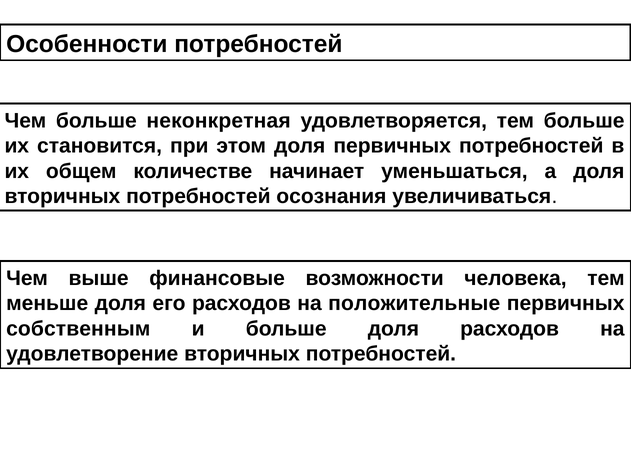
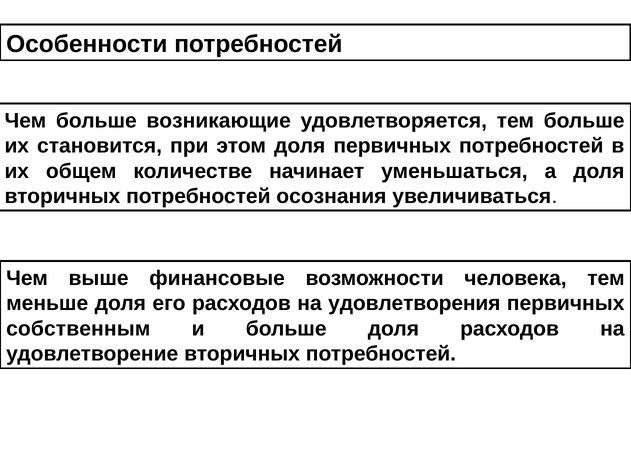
неконкретная: неконкретная -> возникающие
положительные: положительные -> удовлетворения
